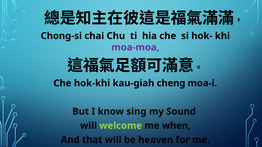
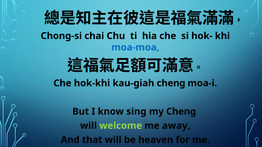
moa-moa colour: purple -> blue
my Sound: Sound -> Cheng
when: when -> away
